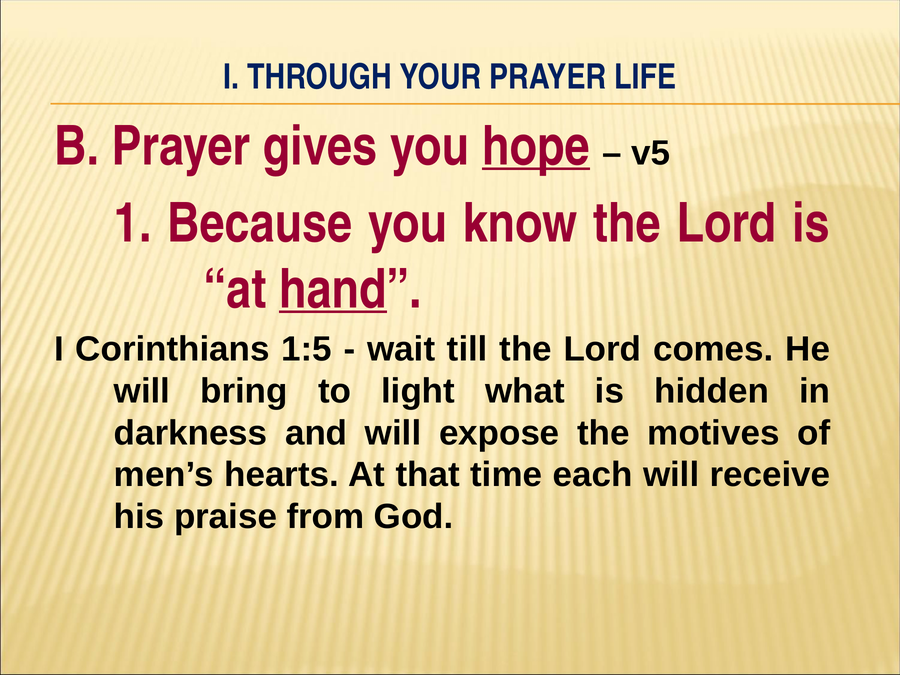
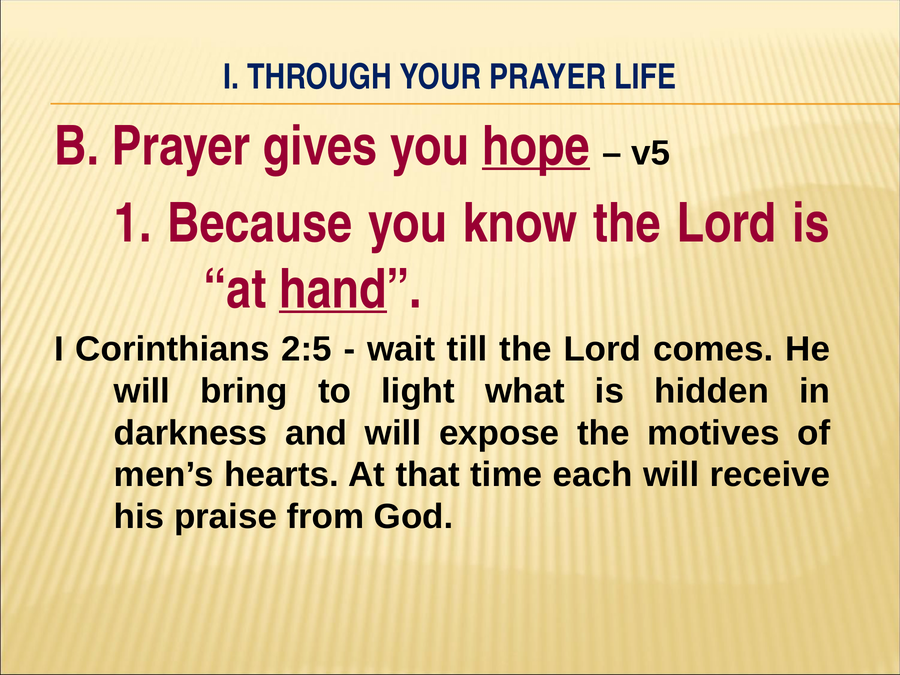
1:5: 1:5 -> 2:5
